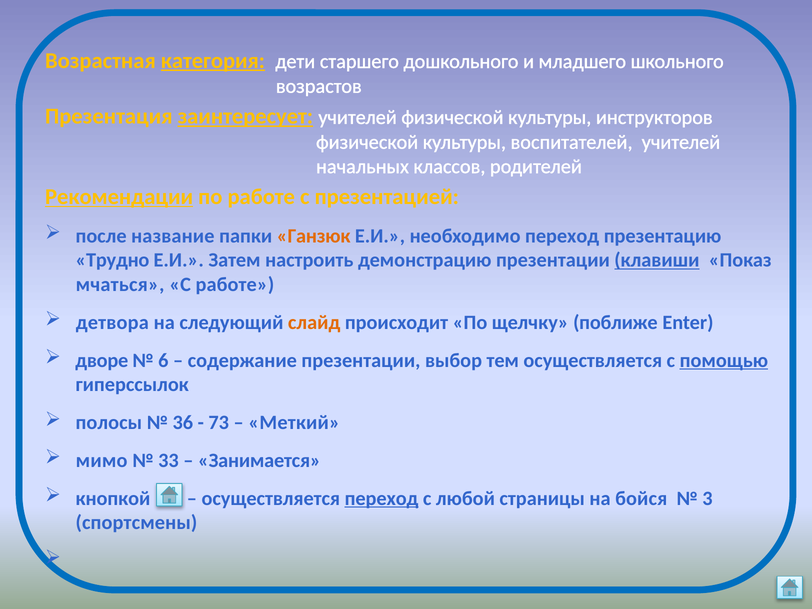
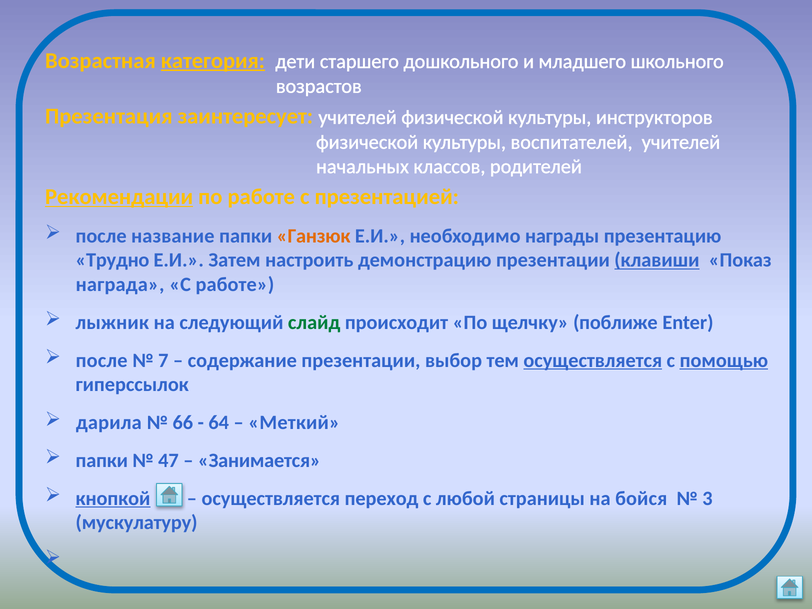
заинтересует underline: present -> none
необходимо переход: переход -> награды
мчаться: мчаться -> награда
детвора: детвора -> лыжник
слайд colour: orange -> green
дворе at (102, 360): дворе -> после
6: 6 -> 7
осуществляется at (593, 360) underline: none -> present
полосы: полосы -> дарила
36: 36 -> 66
73: 73 -> 64
мимо at (102, 461): мимо -> папки
33: 33 -> 47
кнопкой underline: none -> present
переход at (382, 498) underline: present -> none
спортсмены: спортсмены -> мускулатуру
